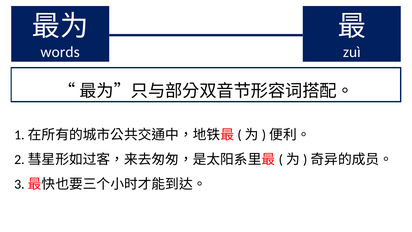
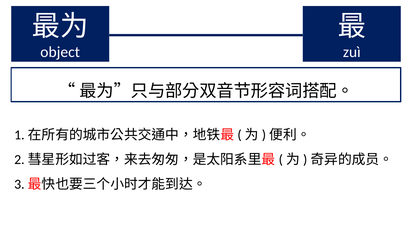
words: words -> object
